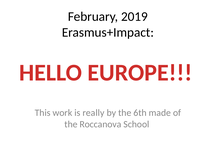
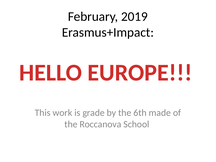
really: really -> grade
